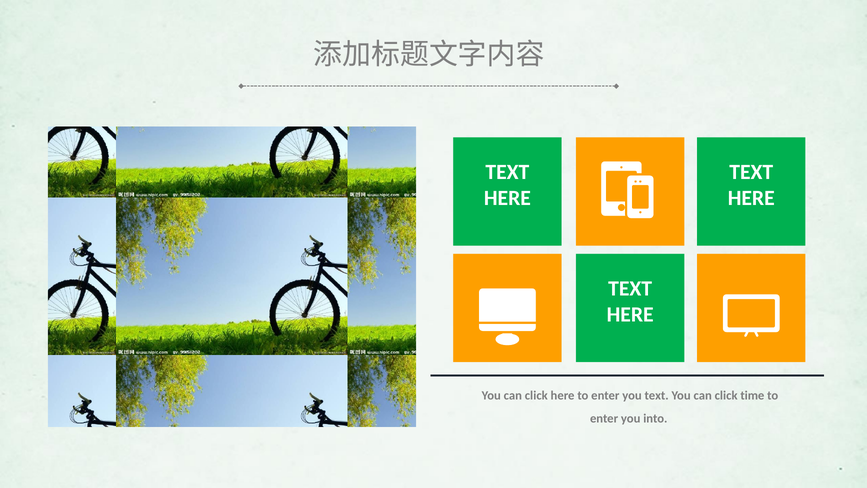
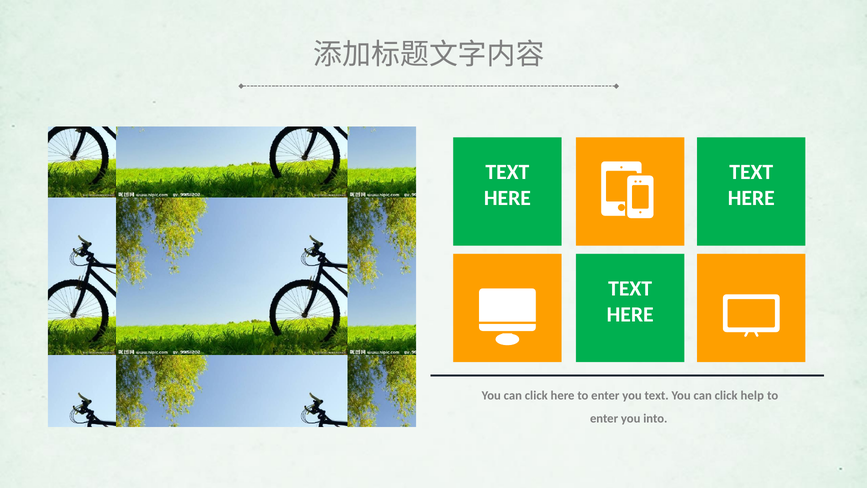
time: time -> help
